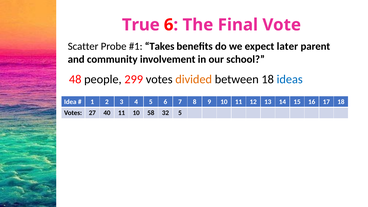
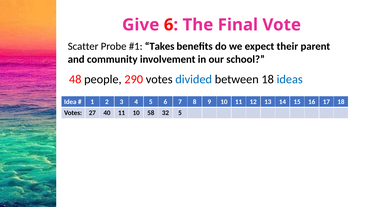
True: True -> Give
later: later -> their
299: 299 -> 290
divided colour: orange -> blue
